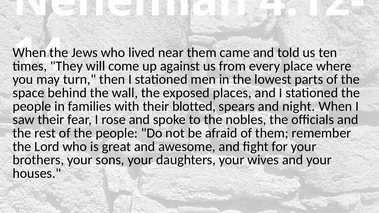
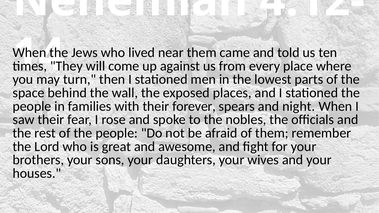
blotted: blotted -> forever
